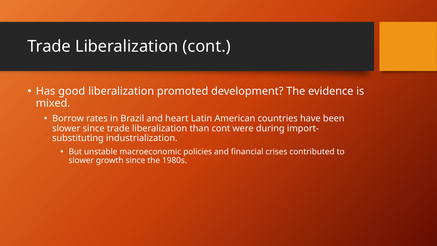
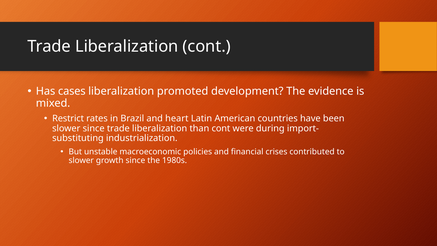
good: good -> cases
Borrow: Borrow -> Restrict
